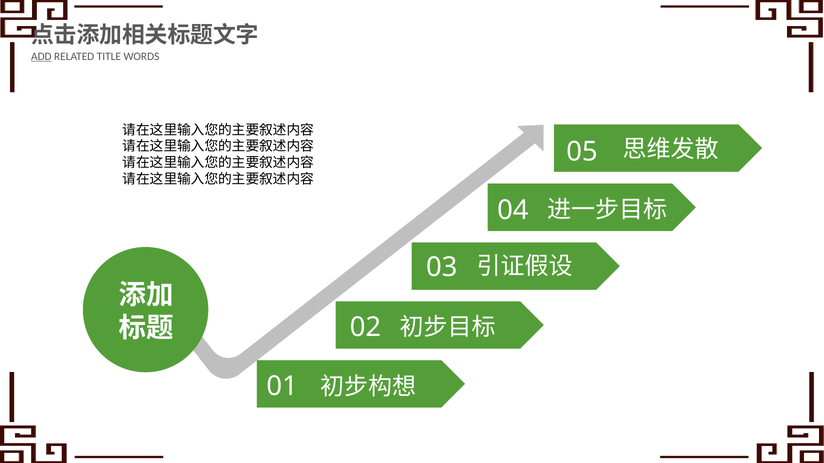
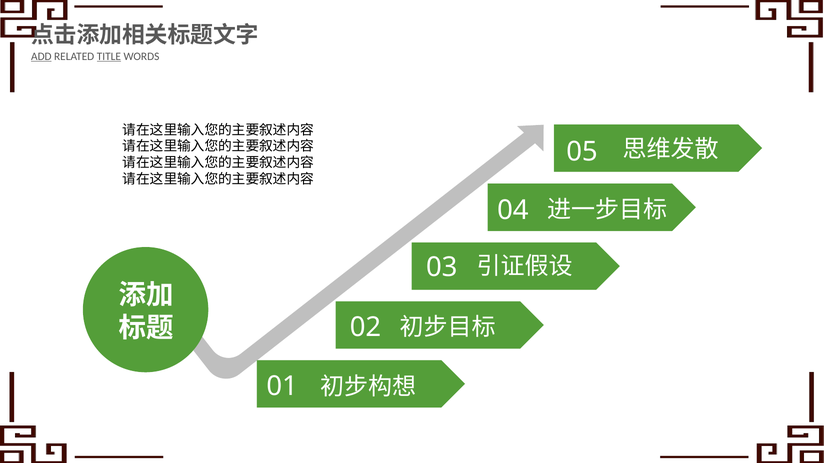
TITLE underline: none -> present
